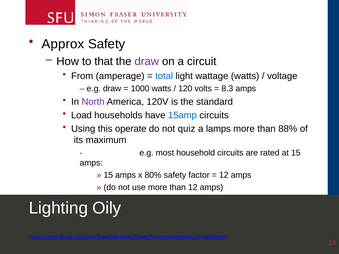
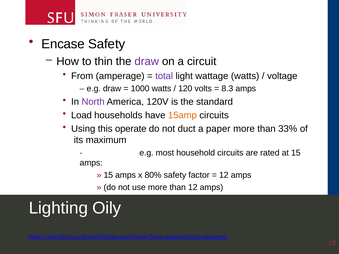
Approx: Approx -> Encase
that: that -> thin
total colour: blue -> purple
15amp colour: blue -> orange
quiz: quiz -> duct
lamps: lamps -> paper
88%: 88% -> 33%
